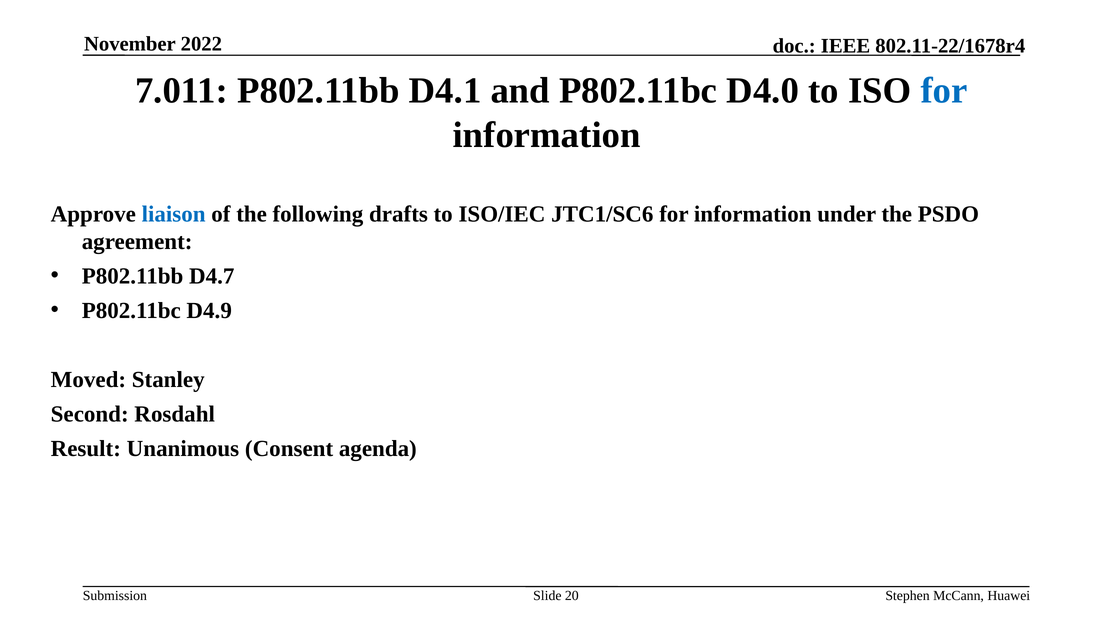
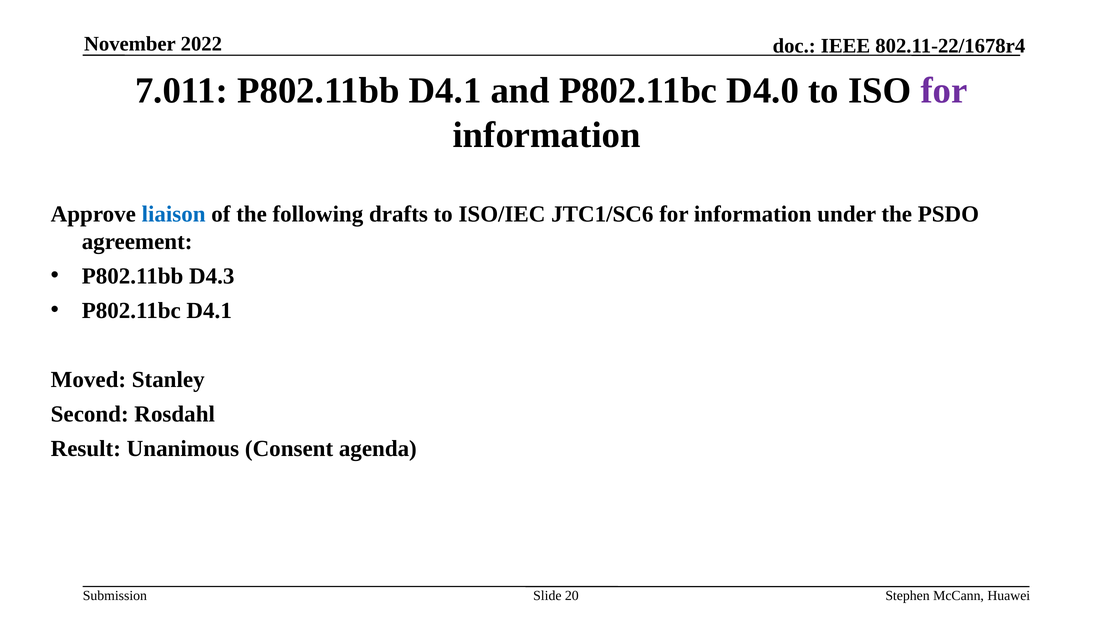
for at (944, 91) colour: blue -> purple
D4.7: D4.7 -> D4.3
P802.11bc D4.9: D4.9 -> D4.1
